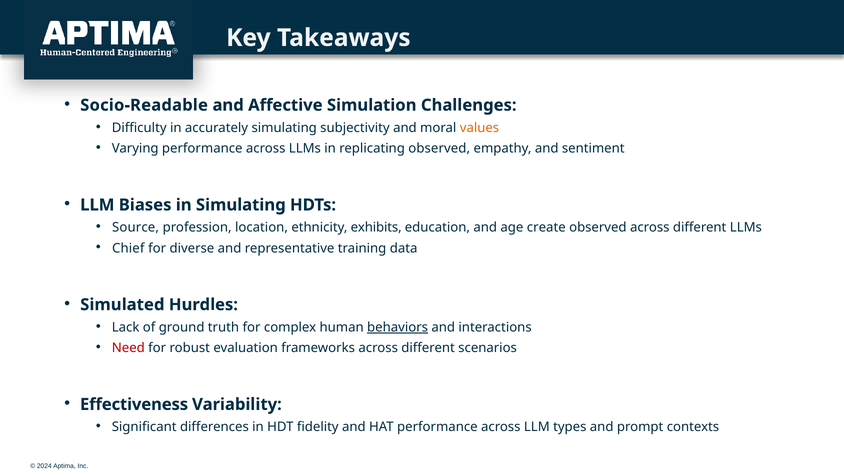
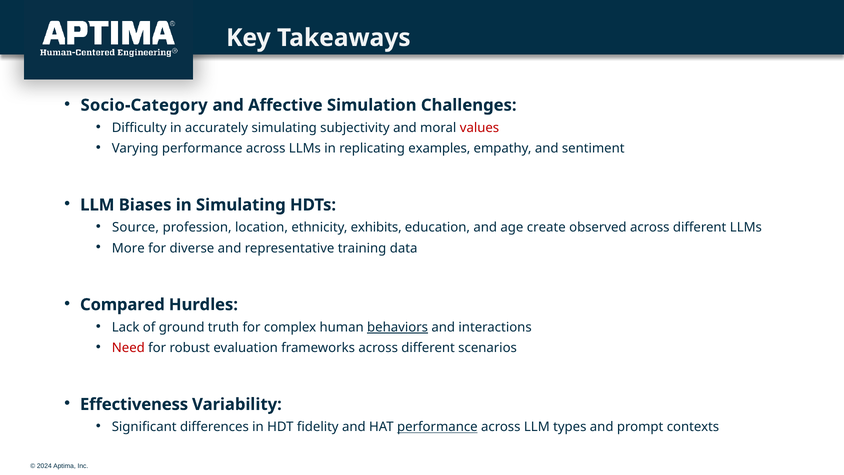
Socio-Readable: Socio-Readable -> Socio-Category
values colour: orange -> red
replicating observed: observed -> examples
Chief: Chief -> More
Simulated: Simulated -> Compared
performance at (437, 427) underline: none -> present
